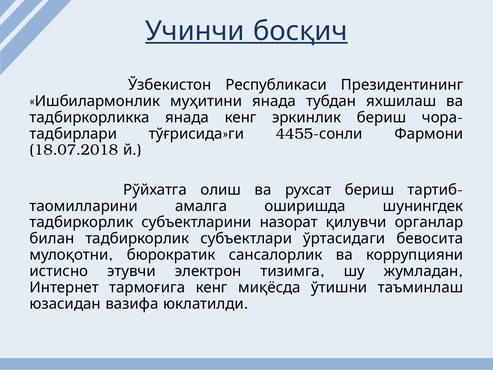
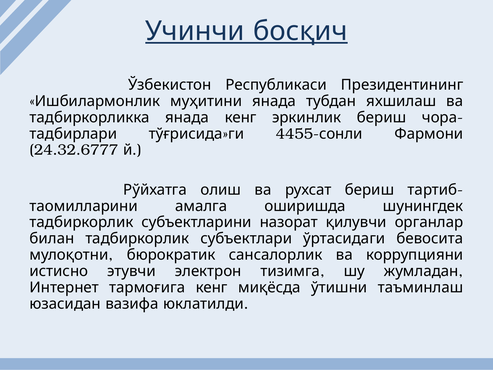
18.07.2018: 18.07.2018 -> 24.32.6777
